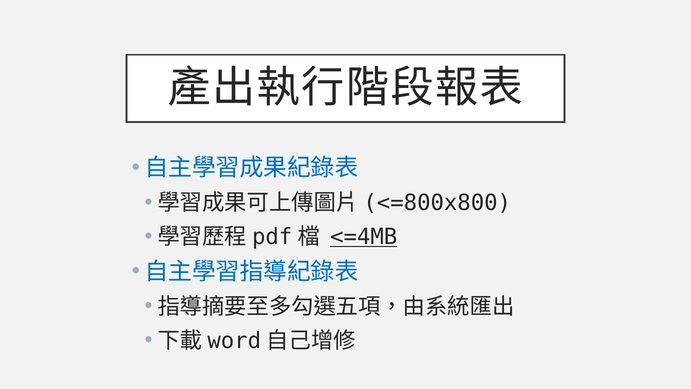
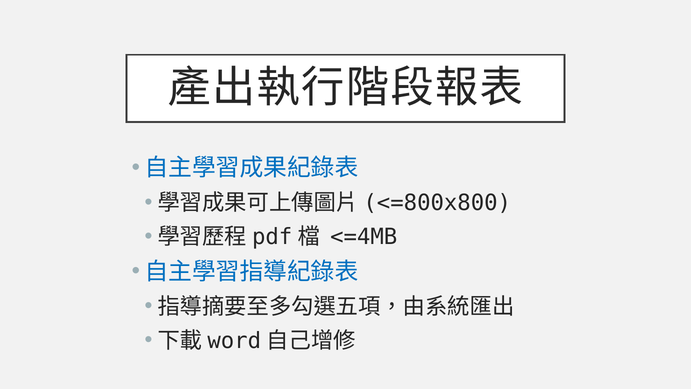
<=4MB underline: present -> none
